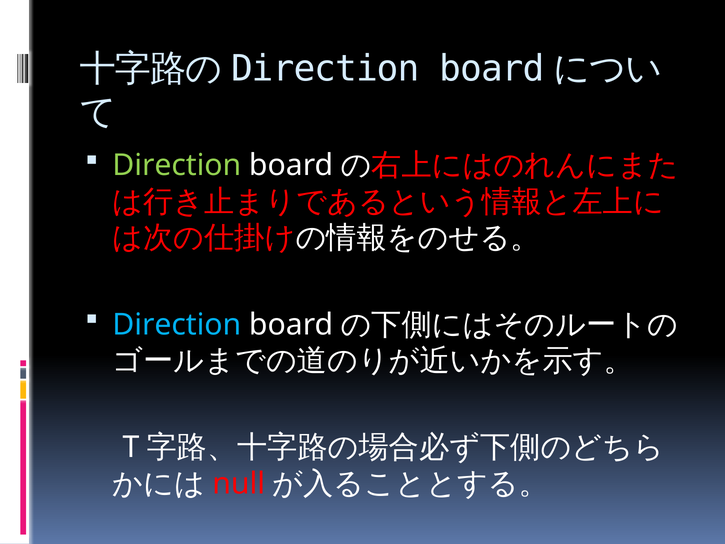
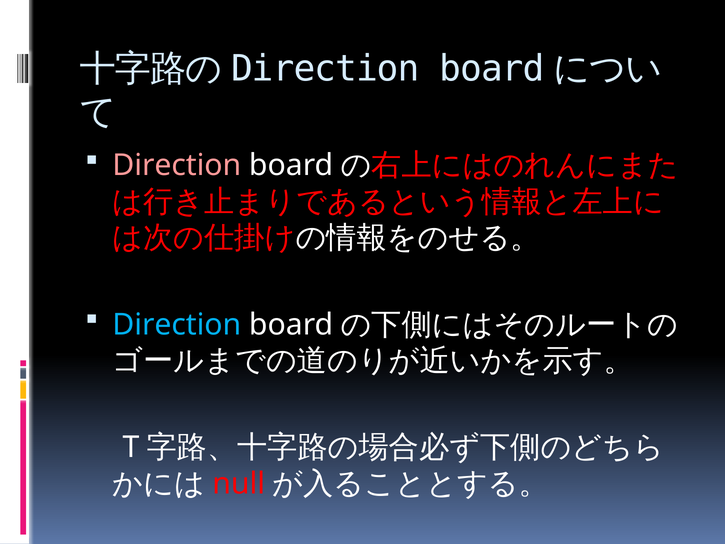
Direction at (177, 165) colour: light green -> pink
